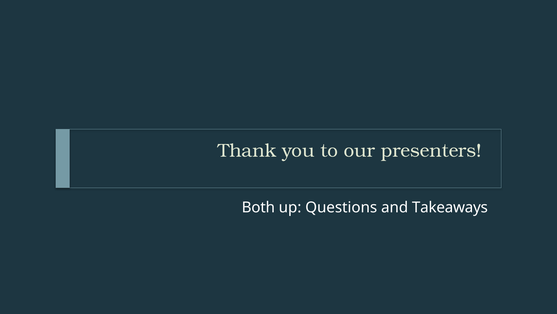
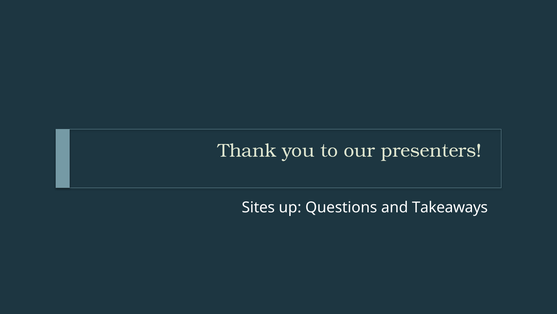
Both: Both -> Sites
